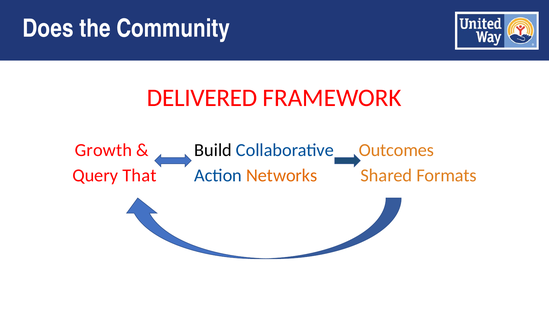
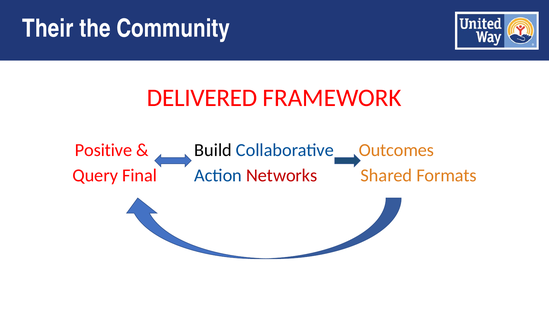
Does: Does -> Their
Growth: Growth -> Positive
That: That -> Final
Networks colour: orange -> red
